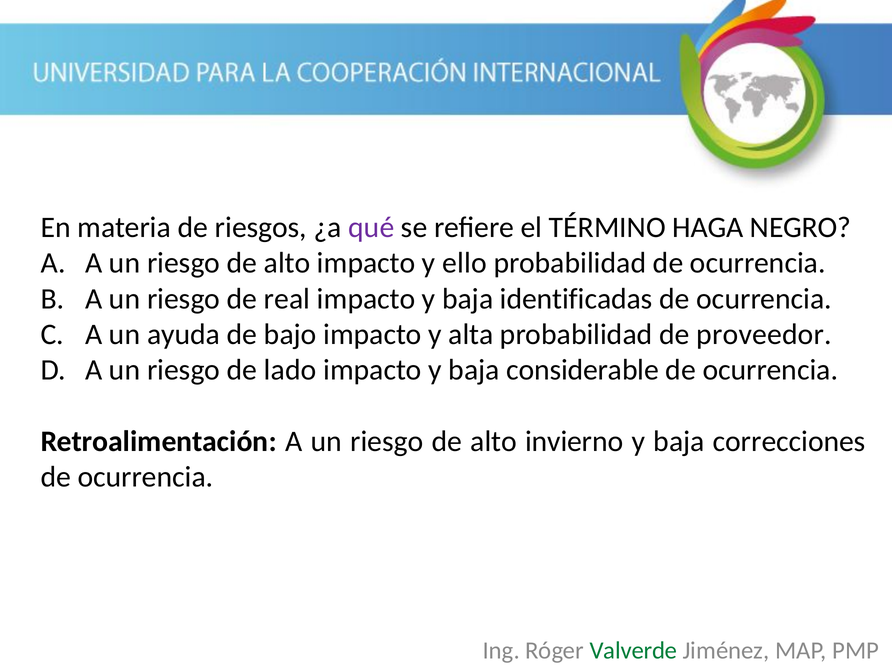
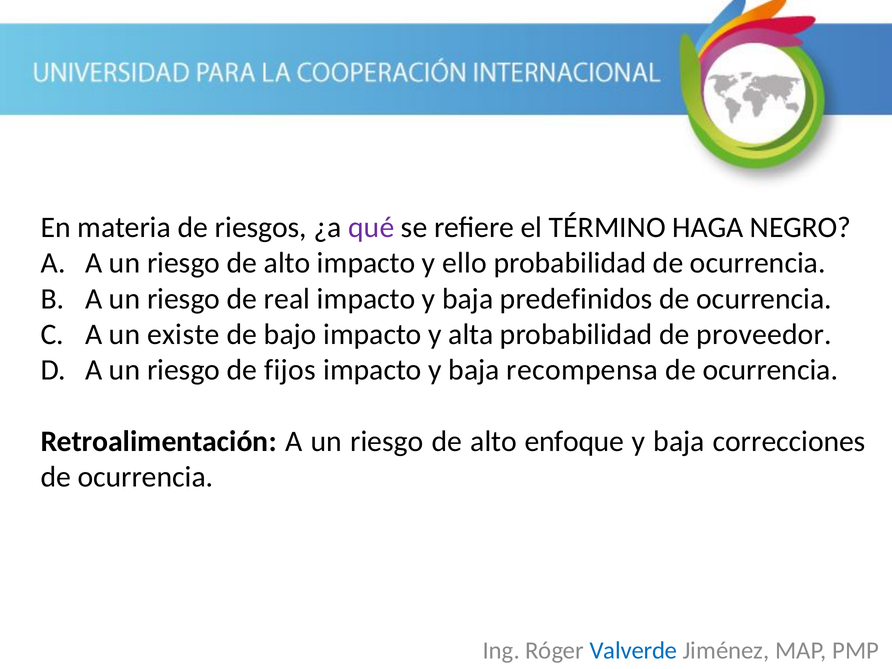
identificadas: identificadas -> predefinidos
ayuda: ayuda -> existe
lado: lado -> fijos
considerable: considerable -> recompensa
invierno: invierno -> enfoque
Valverde colour: green -> blue
